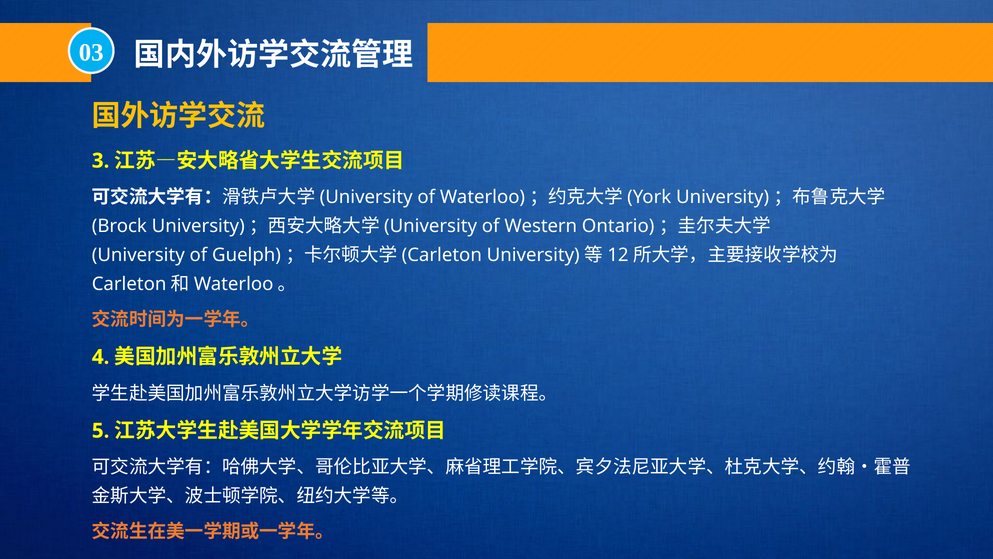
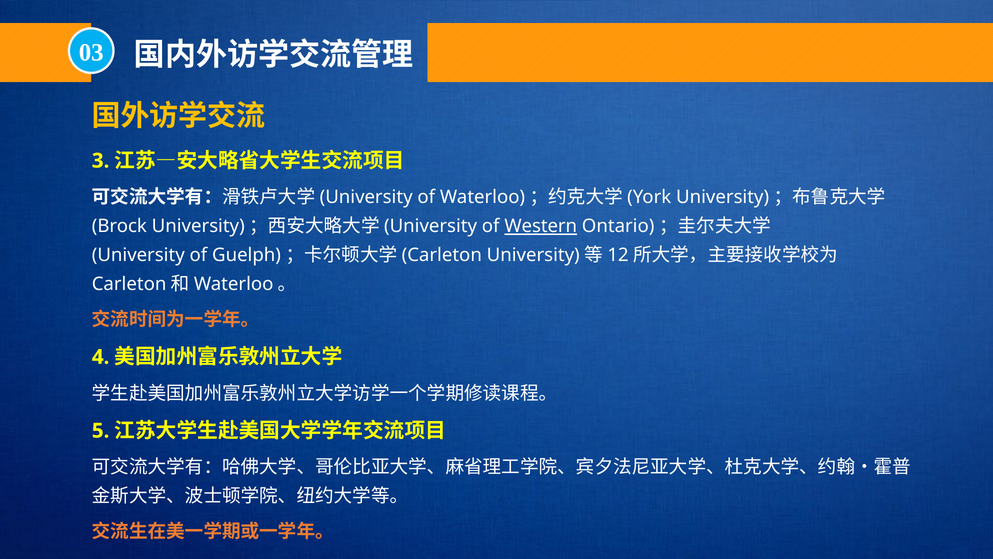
Western underline: none -> present
